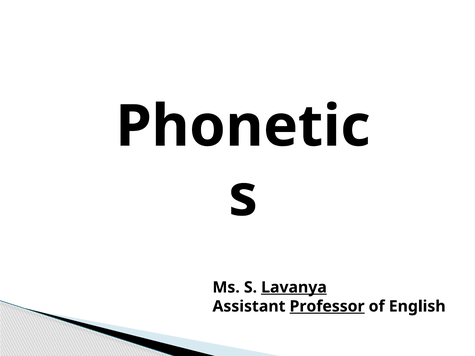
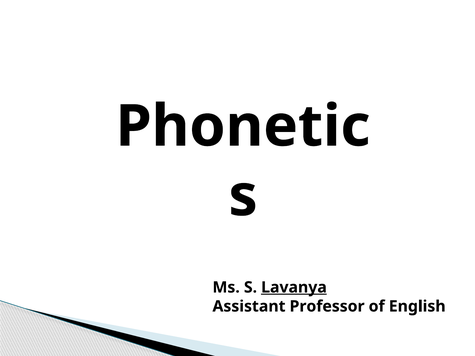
Professor underline: present -> none
